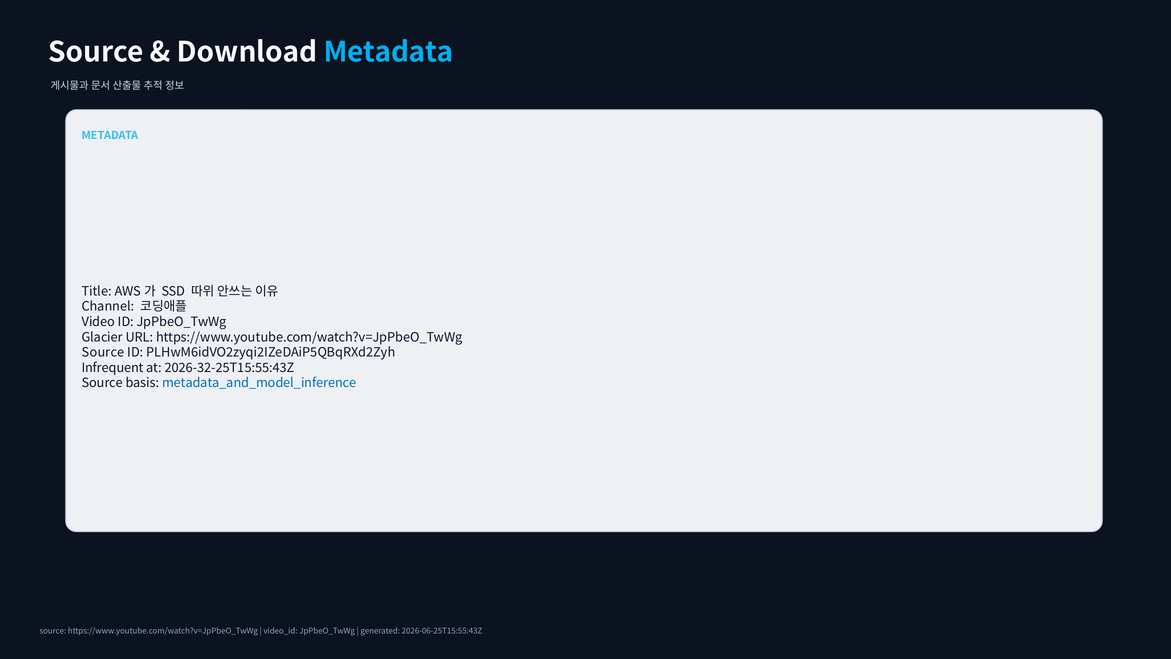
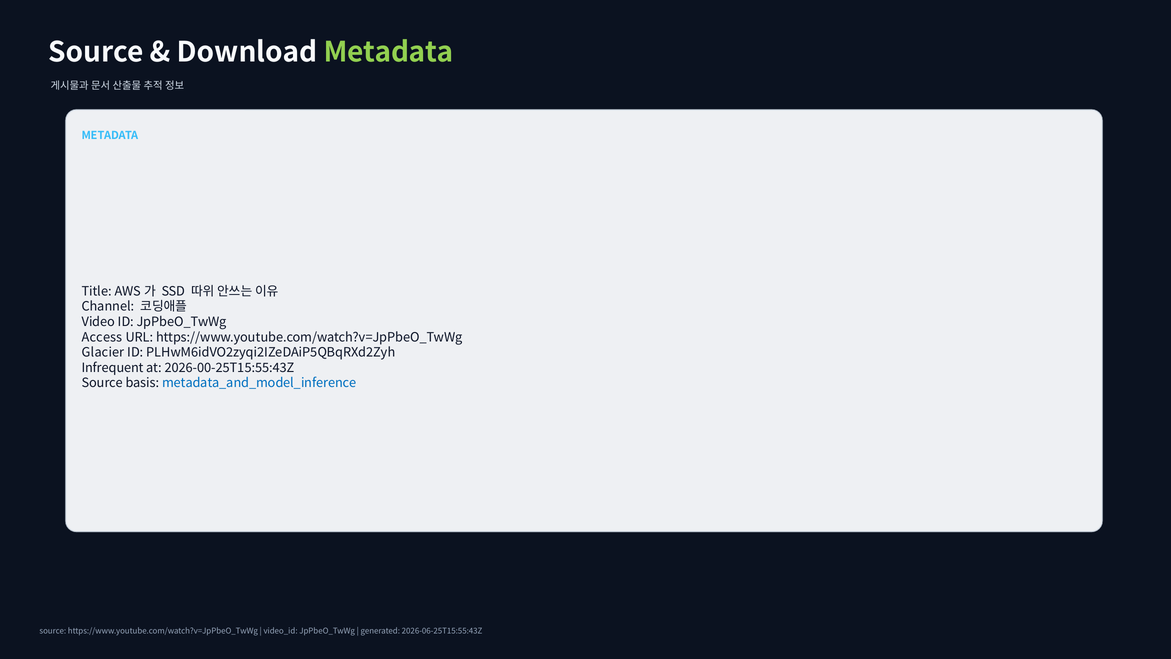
Metadata at (388, 52) colour: light blue -> light green
Glacier: Glacier -> Access
Source at (103, 352): Source -> Glacier
2026-32-25T15:55:43Z: 2026-32-25T15:55:43Z -> 2026-00-25T15:55:43Z
